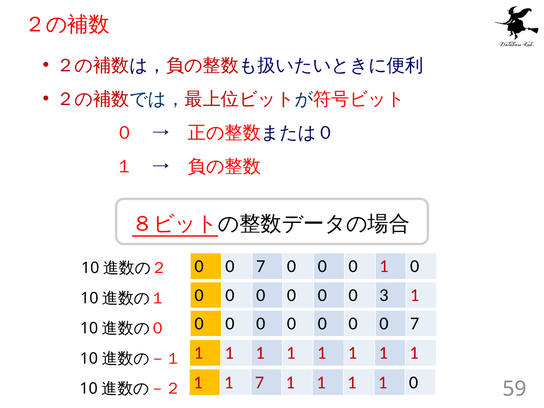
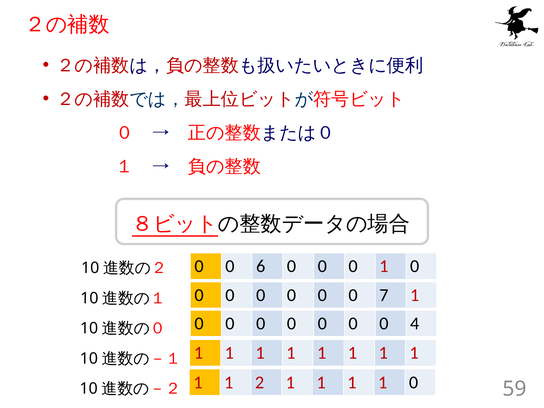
7 at (261, 266): 7 -> 6
3: 3 -> 7
0 0 0 7: 7 -> 4
1 7: 7 -> 2
